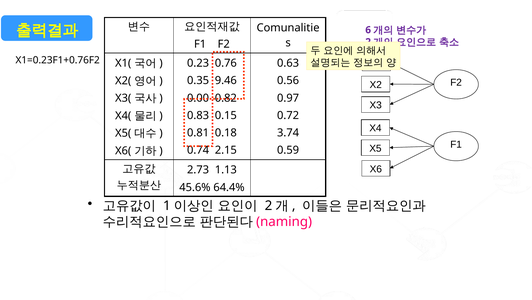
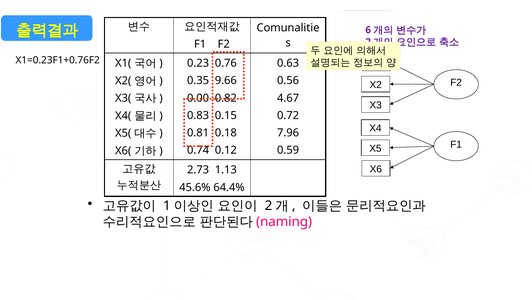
9.46: 9.46 -> 9.66
0.97: 0.97 -> 4.67
3.74: 3.74 -> 7.96
2.15: 2.15 -> 0.12
